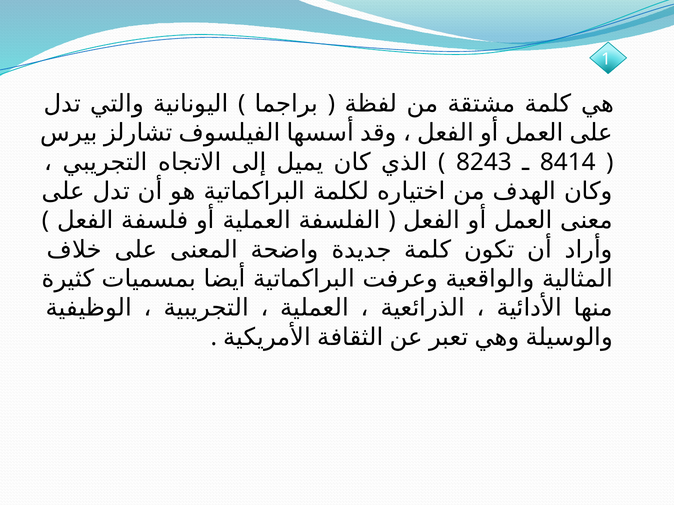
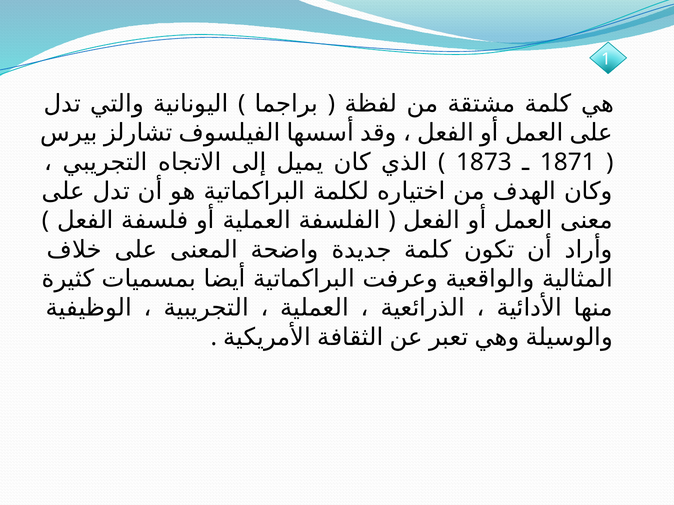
8243: 8243 -> 1873
8414: 8414 -> 1871
